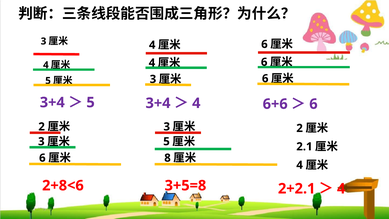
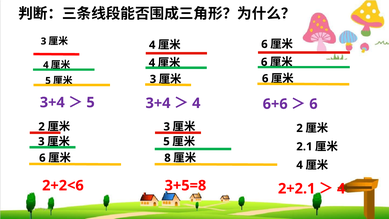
2+8<6: 2+8<6 -> 2+2<6
